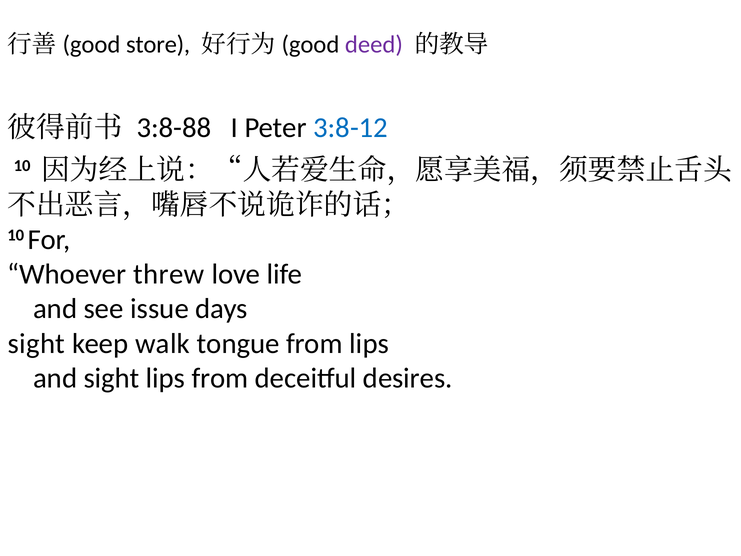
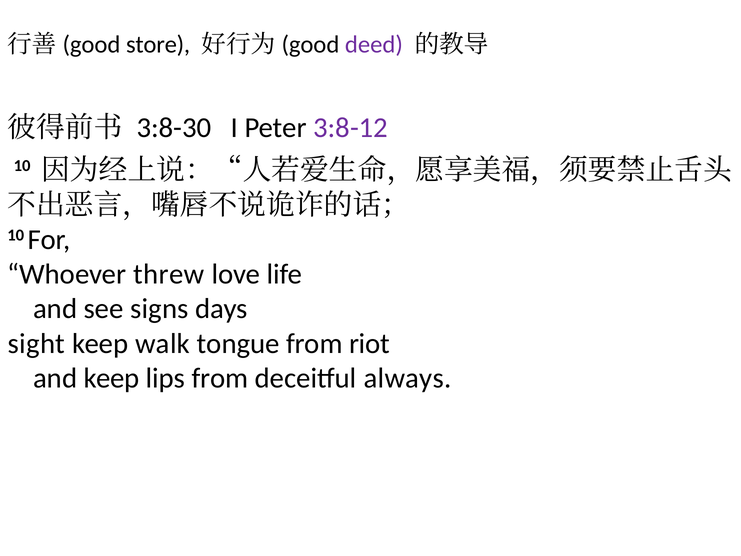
3:8-88: 3:8-88 -> 3:8-30
3:8-12 colour: blue -> purple
issue: issue -> signs
from lips: lips -> riot
and sight: sight -> keep
desires: desires -> always
